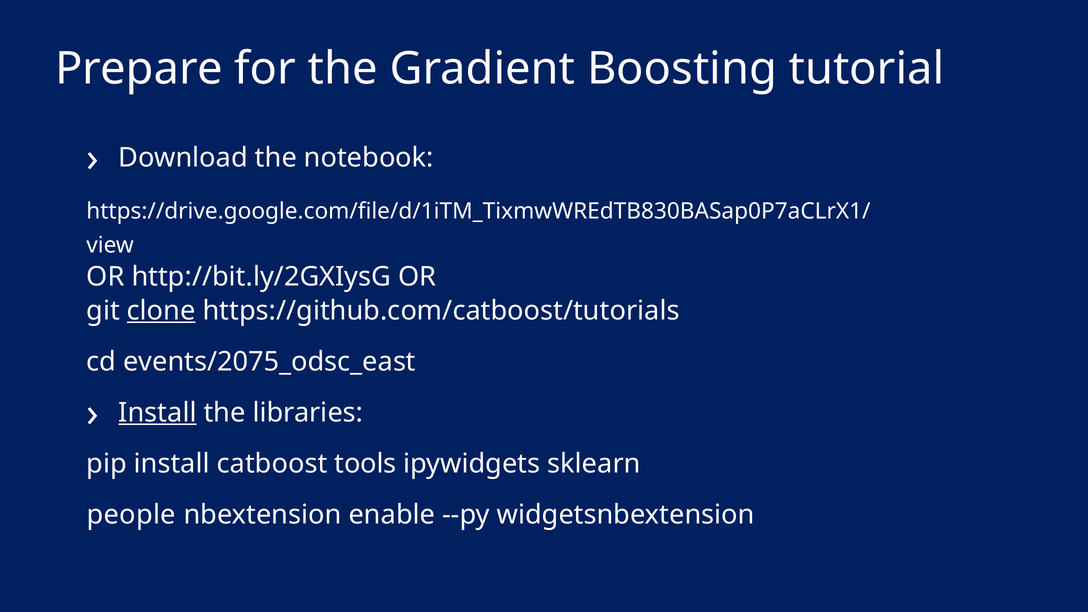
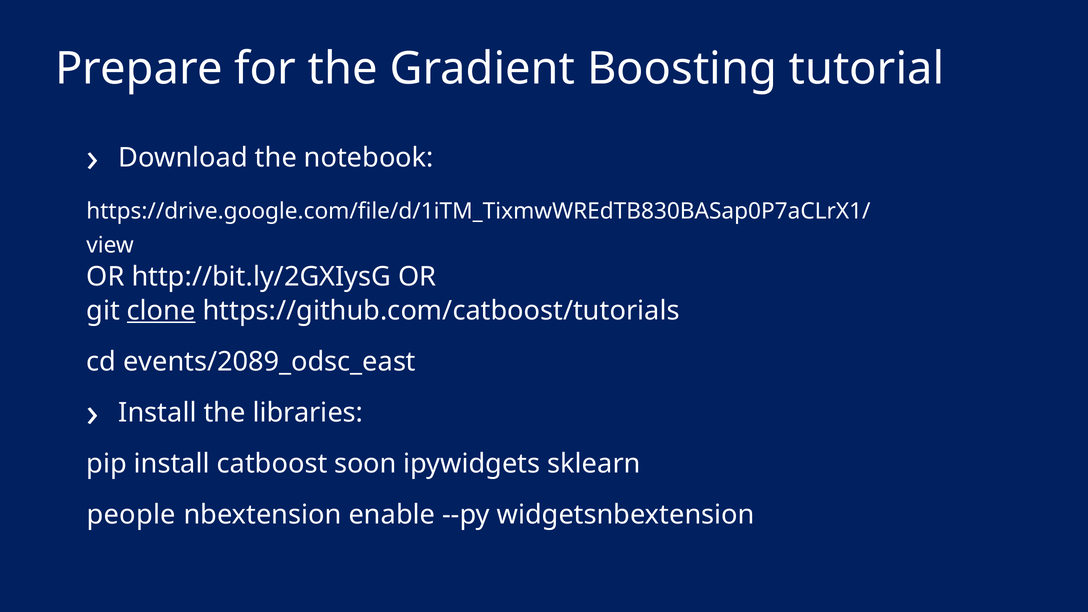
events/2075_odsc_east: events/2075_odsc_east -> events/2089_odsc_east
Install at (158, 413) underline: present -> none
tools: tools -> soon
